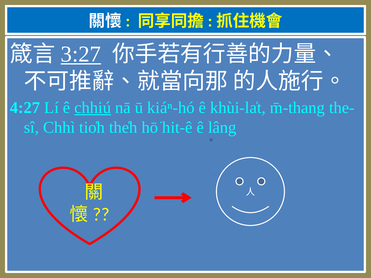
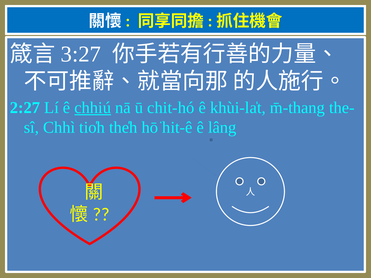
3:27 underline: present -> none
4:27: 4:27 -> 2:27
kiáⁿ-hó: kiáⁿ-hó -> chit-hó
